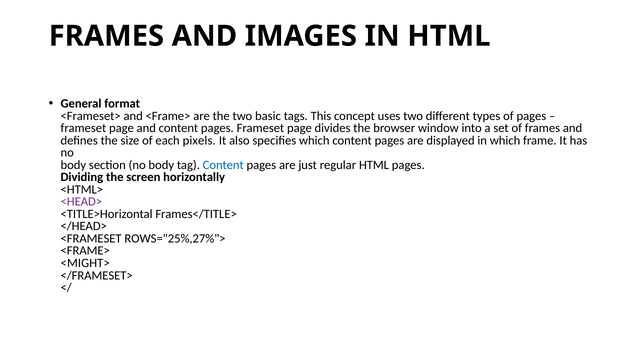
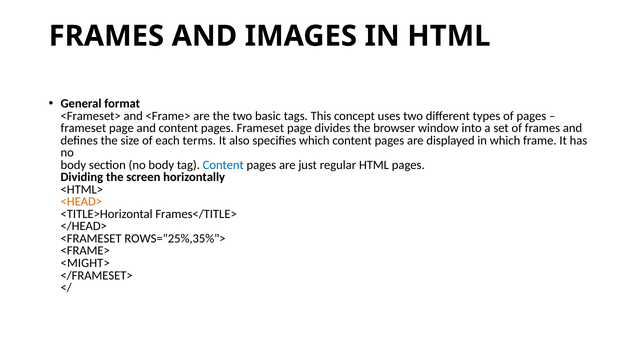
pixels: pixels -> terms
<HEAD> colour: purple -> orange
ROWS="25%,27%">: ROWS="25%,27%"> -> ROWS="25%,35%">
